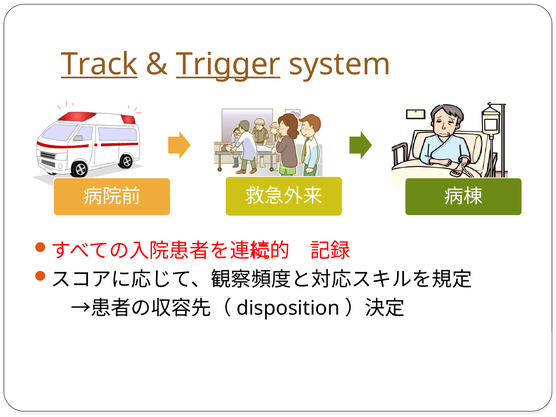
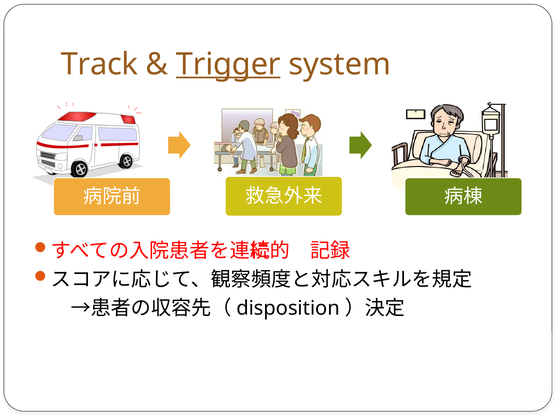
Track underline: present -> none
